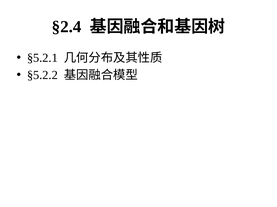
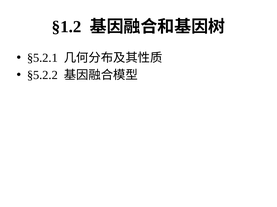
§2.4: §2.4 -> §1.2
